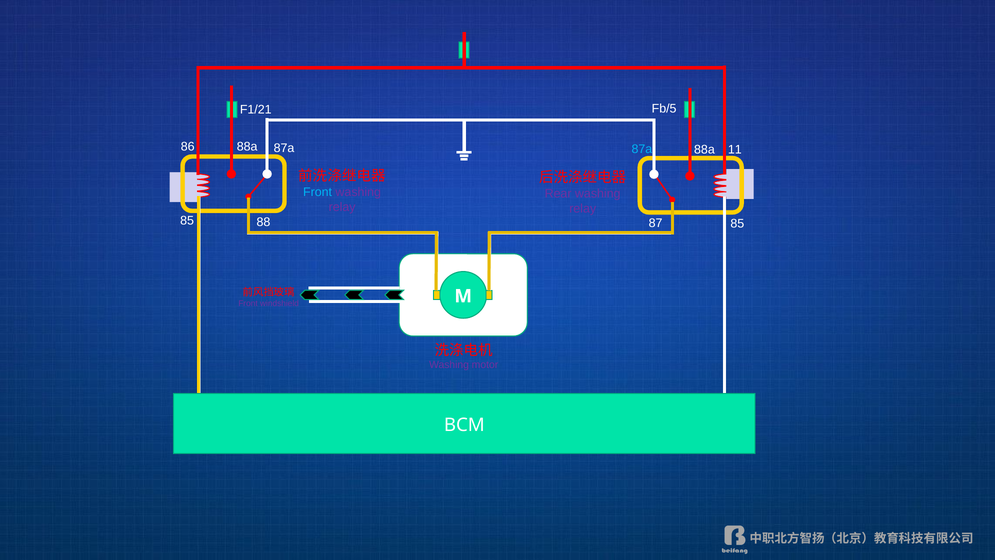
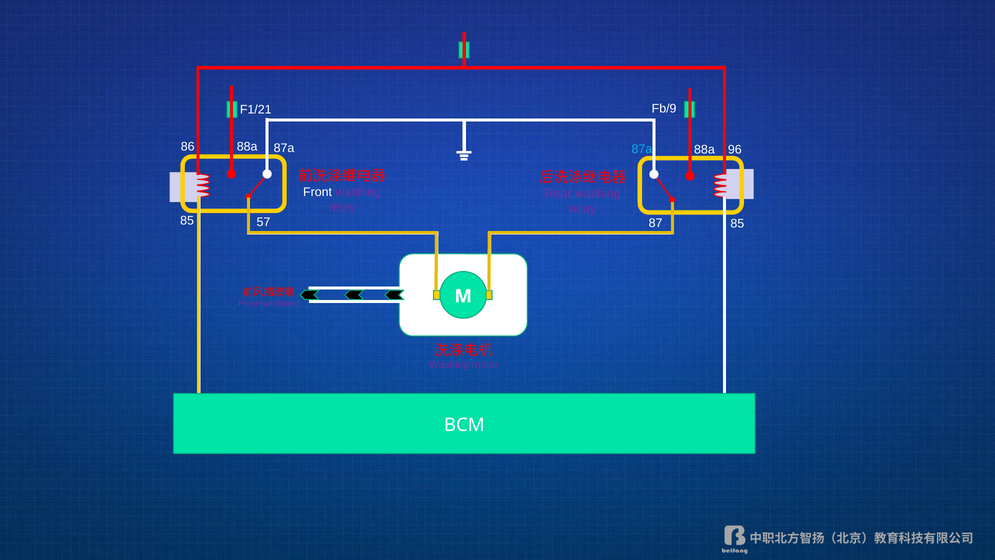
Fb/5: Fb/5 -> Fb/9
11: 11 -> 96
Front at (318, 192) colour: light blue -> white
88: 88 -> 57
